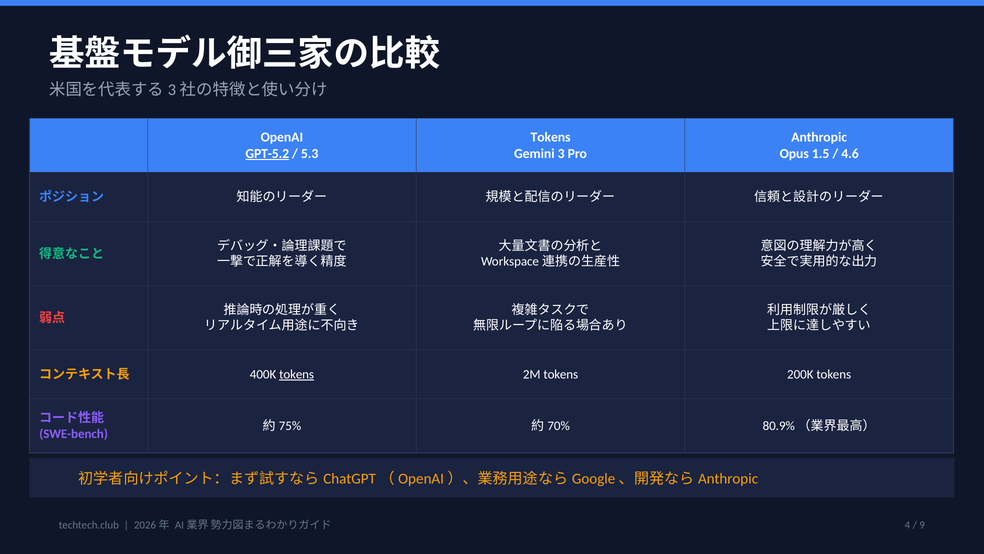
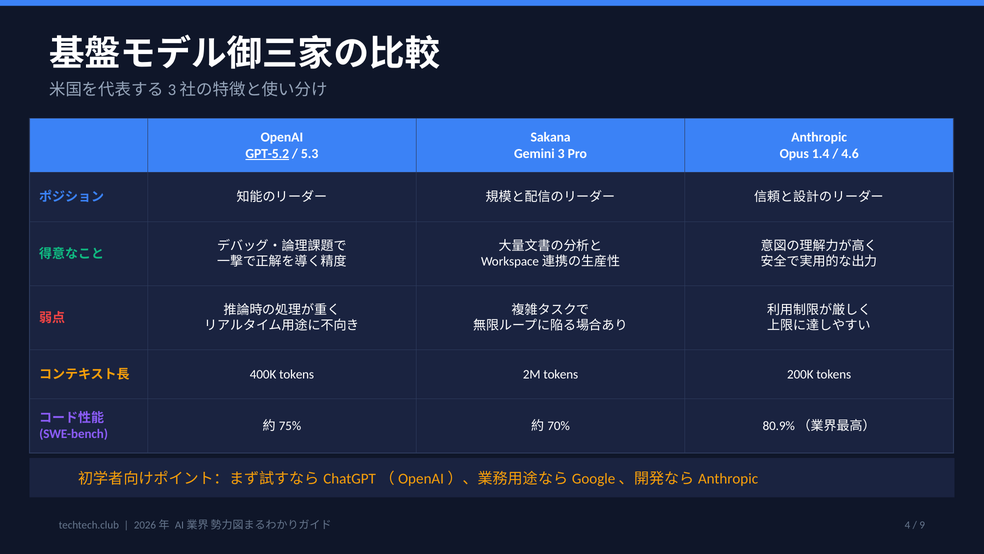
Tokens at (551, 137): Tokens -> Sakana
1.5: 1.5 -> 1.4
tokens at (297, 374) underline: present -> none
